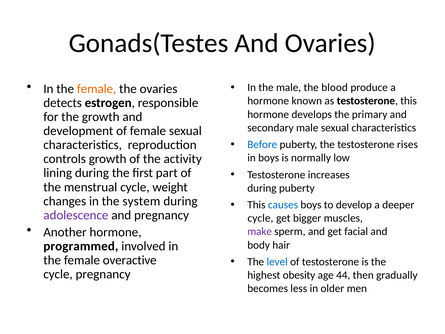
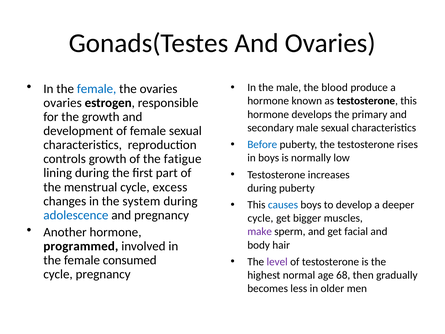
female at (97, 89) colour: orange -> blue
detects at (63, 103): detects -> ovaries
activity: activity -> fatigue
weight: weight -> excess
adolescence colour: purple -> blue
overactive: overactive -> consumed
level colour: blue -> purple
obesity: obesity -> normal
44: 44 -> 68
